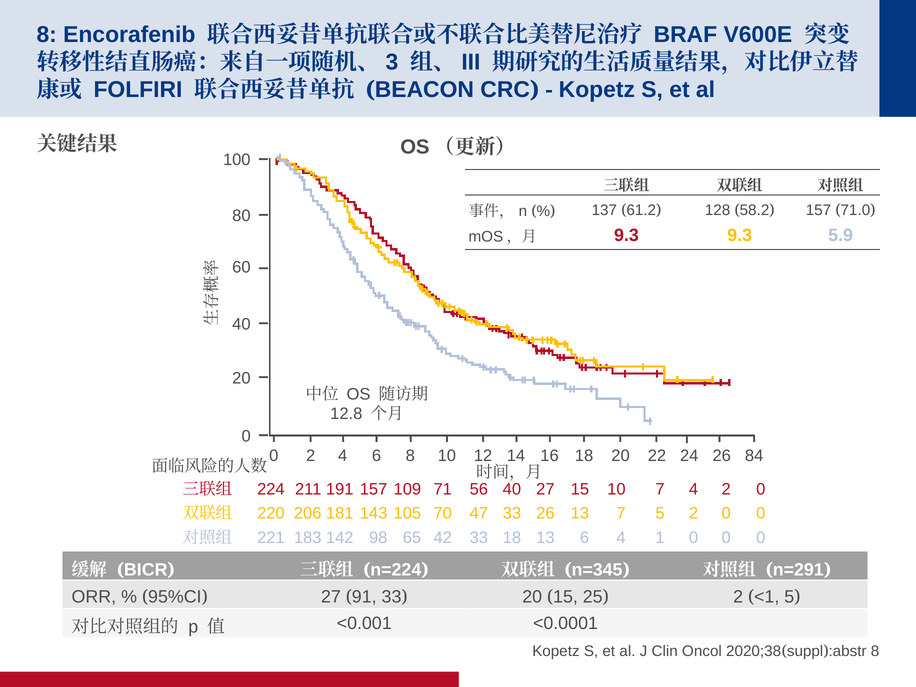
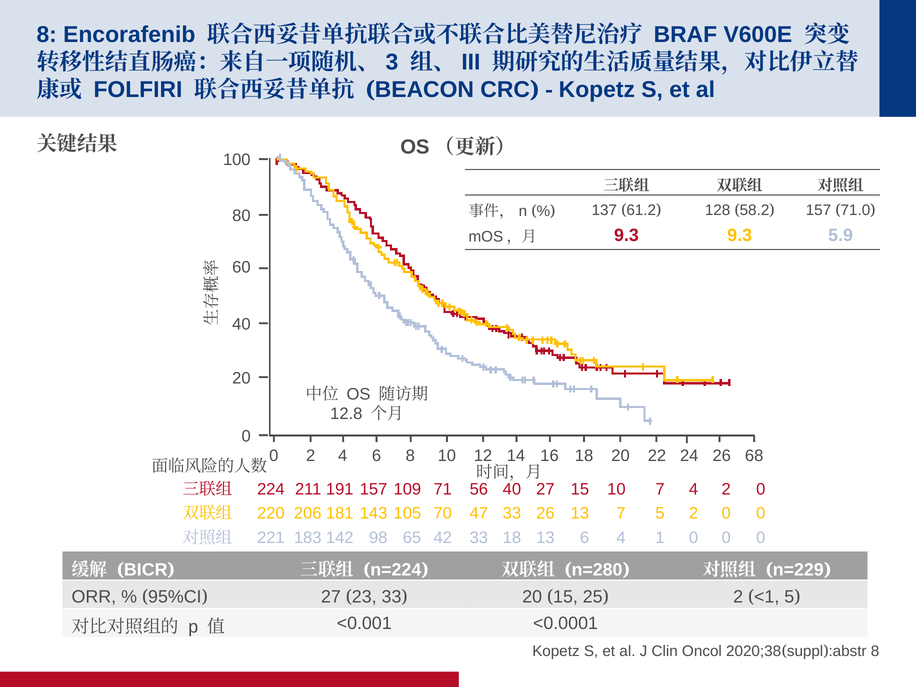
84: 84 -> 68
n=345: n=345 -> n=280
n=291: n=291 -> n=229
91: 91 -> 23
